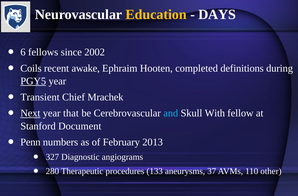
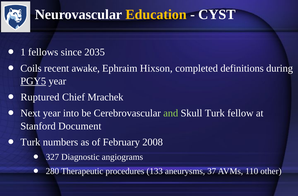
DAYS: DAYS -> CYST
6: 6 -> 1
2002: 2002 -> 2035
Hooten: Hooten -> Hixson
Transient: Transient -> Ruptured
Next underline: present -> none
that: that -> into
and colour: light blue -> light green
Skull With: With -> Turk
Penn at (30, 142): Penn -> Turk
2013: 2013 -> 2008
